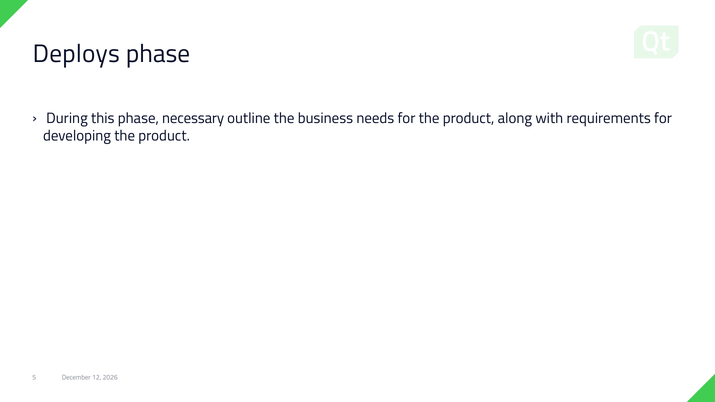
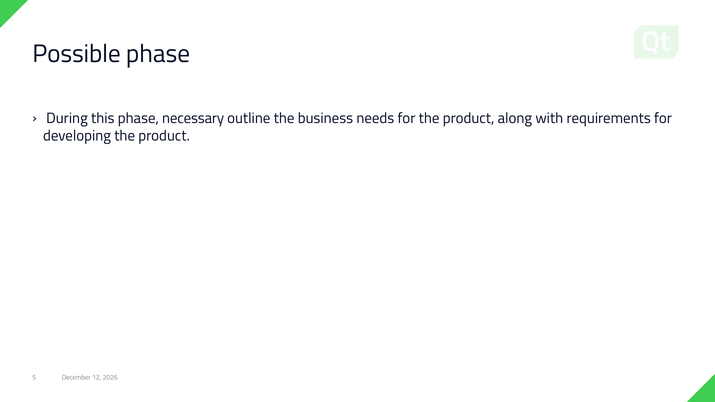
Deploys: Deploys -> Possible
